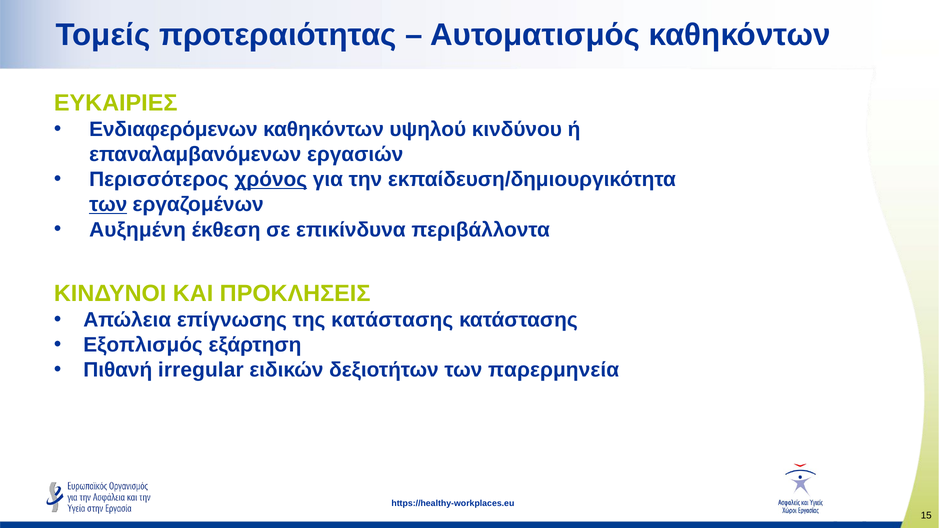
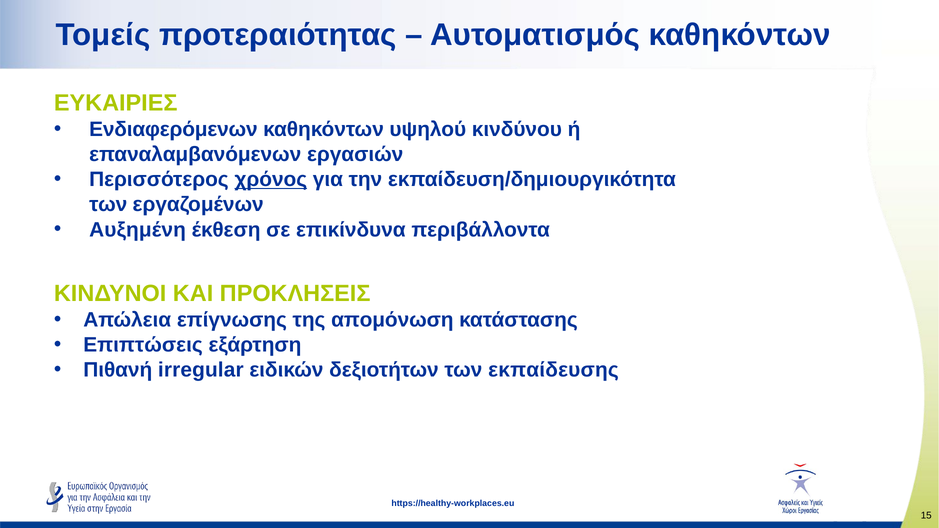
των at (108, 205) underline: present -> none
της κατάστασης: κατάστασης -> απομόνωση
Εξοπλισμός: Εξοπλισμός -> Επιπτώσεις
παρερμηνεία: παρερμηνεία -> εκπαίδευσης
